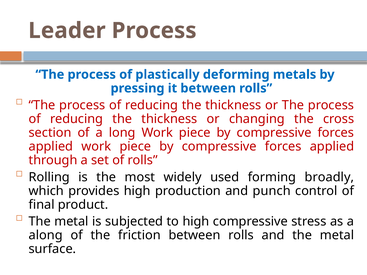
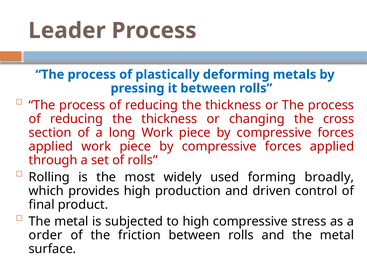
punch: punch -> driven
along: along -> order
